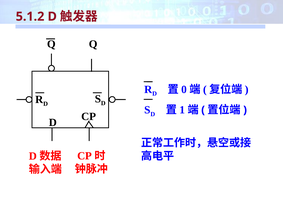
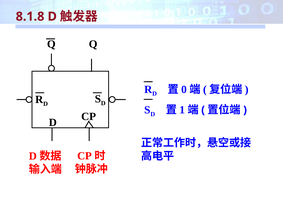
5.1.2: 5.1.2 -> 8.1.8
